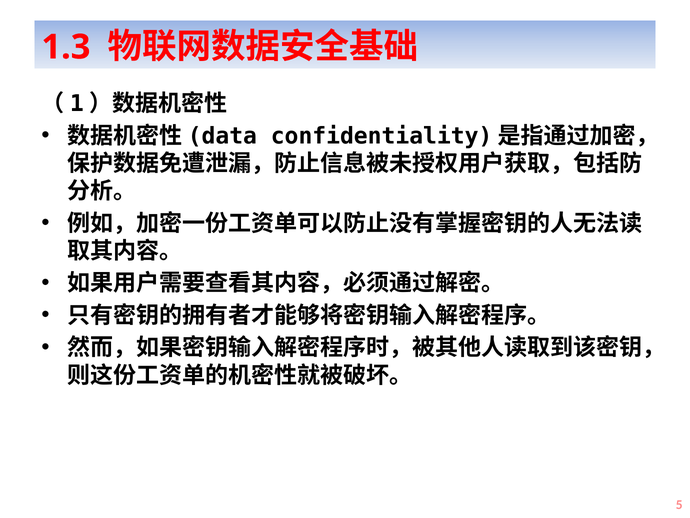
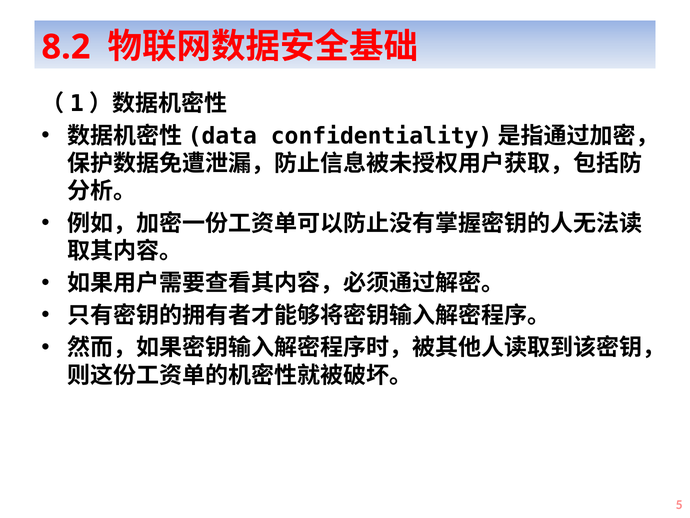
1.3: 1.3 -> 8.2
